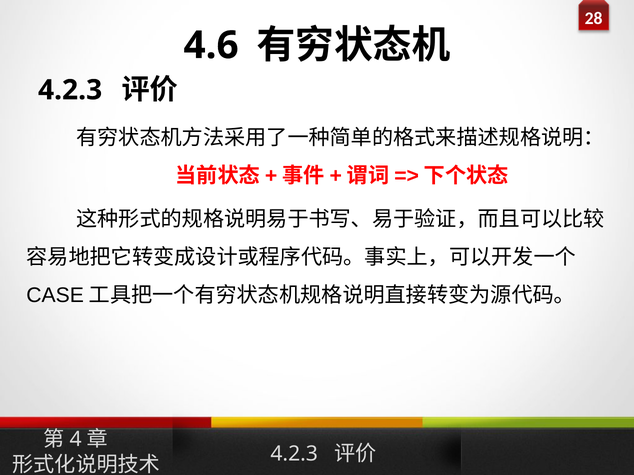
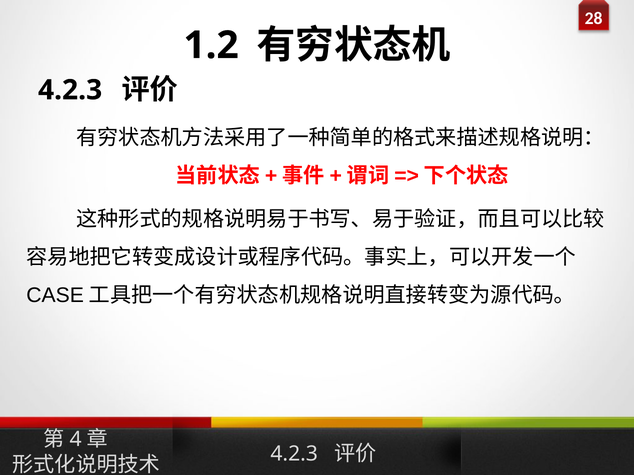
4.6: 4.6 -> 1.2
